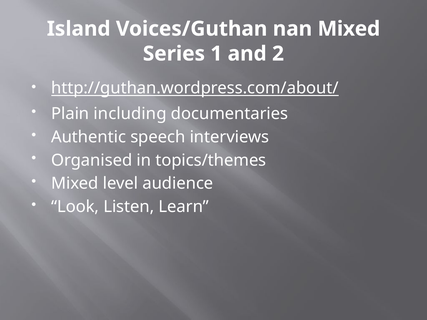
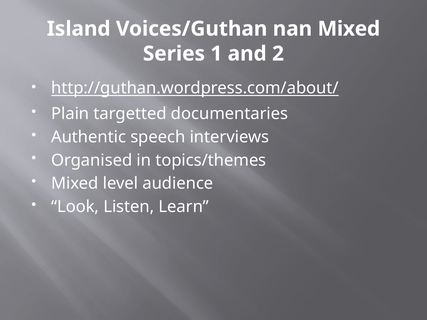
including: including -> targetted
